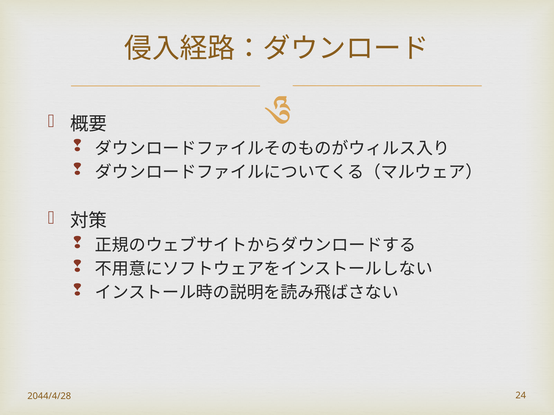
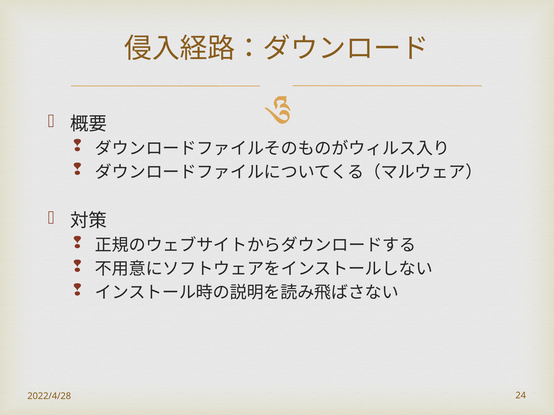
2044/4/28: 2044/4/28 -> 2022/4/28
